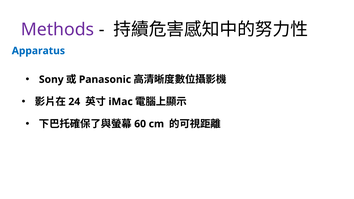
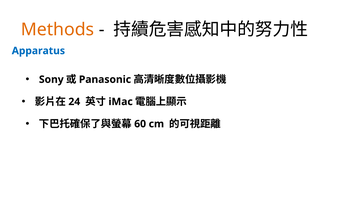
Methods colour: purple -> orange
